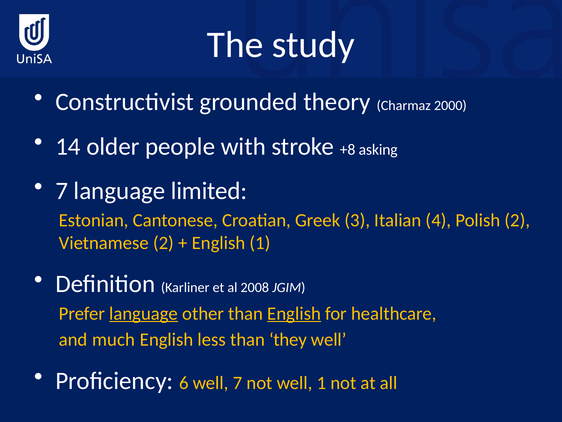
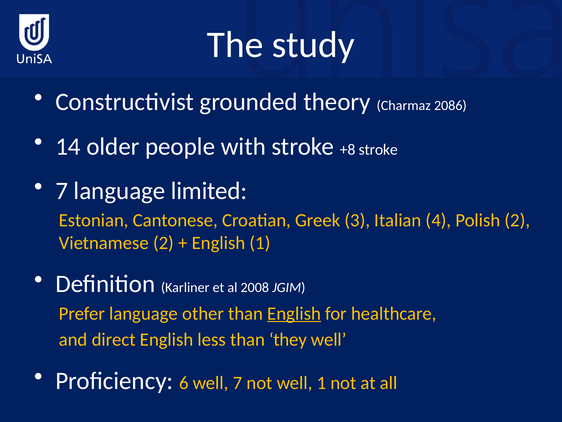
2000: 2000 -> 2086
+8 asking: asking -> stroke
language at (144, 313) underline: present -> none
much: much -> direct
